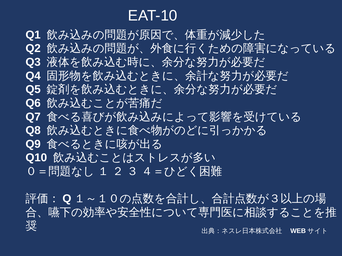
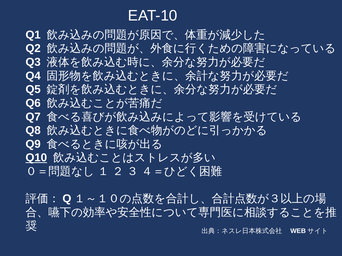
Q10 underline: none -> present
